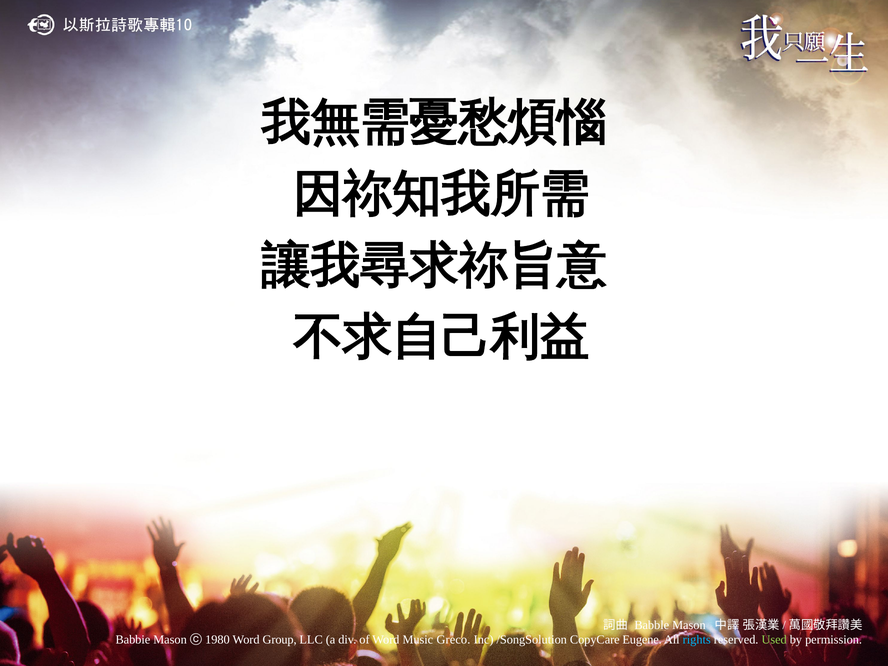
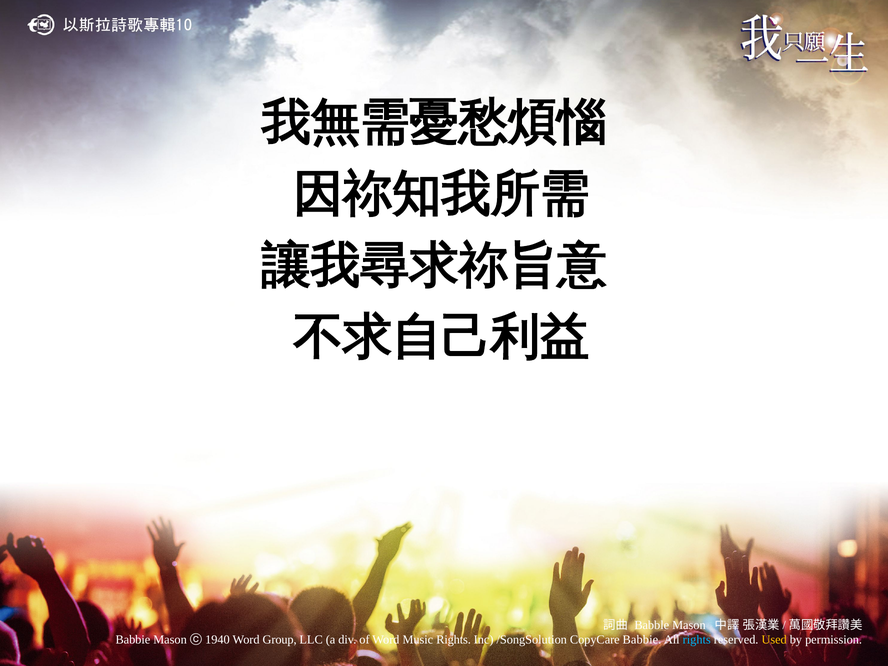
1980: 1980 -> 1940
Music Greco: Greco -> Rights
CopyCare Eugene: Eugene -> Babbie
Used colour: light green -> yellow
